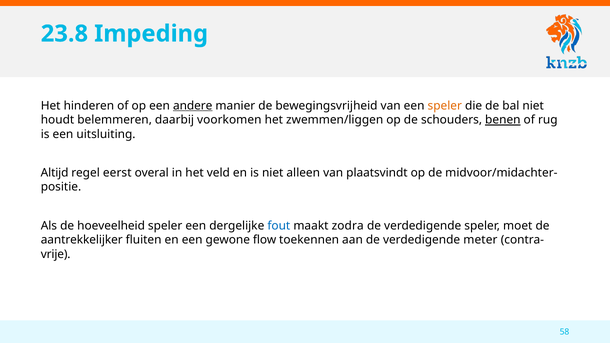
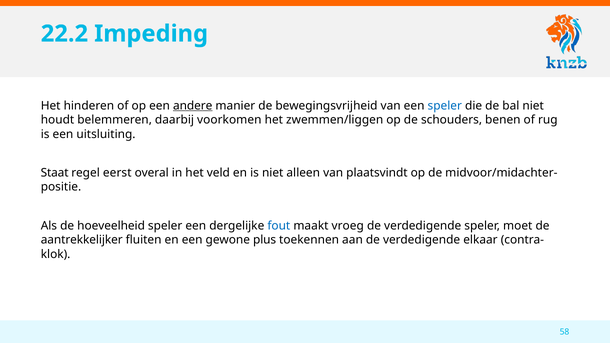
23.8: 23.8 -> 22.2
speler at (445, 106) colour: orange -> blue
benen underline: present -> none
Altijd: Altijd -> Staat
zodra: zodra -> vroeg
flow: flow -> plus
meter: meter -> elkaar
vrije: vrije -> klok
